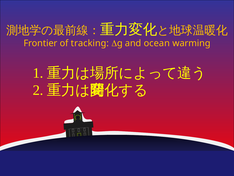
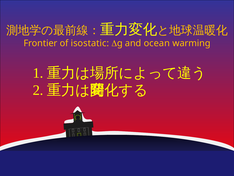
tracking: tracking -> isostatic
